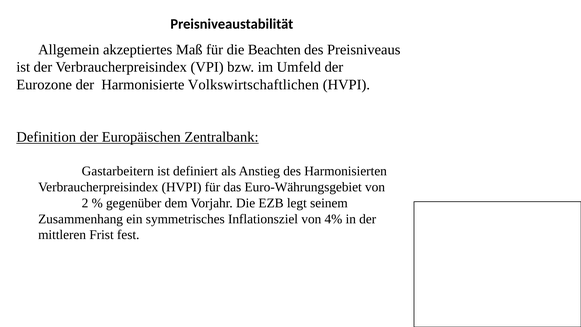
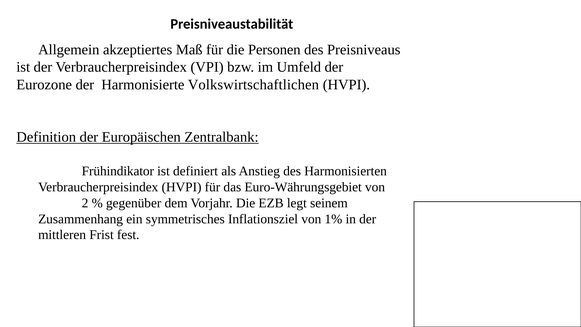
Beachten: Beachten -> Personen
Gastarbeitern: Gastarbeitern -> Frühindikator
4%: 4% -> 1%
